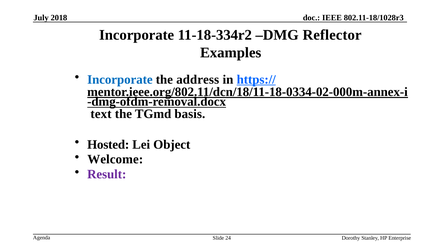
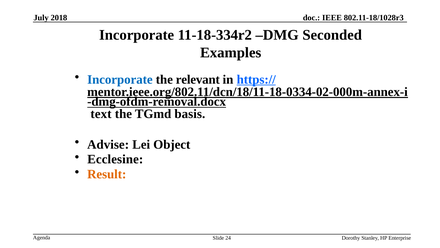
Reflector: Reflector -> Seconded
address: address -> relevant
Hosted: Hosted -> Advise
Welcome: Welcome -> Ecclesine
Result colour: purple -> orange
